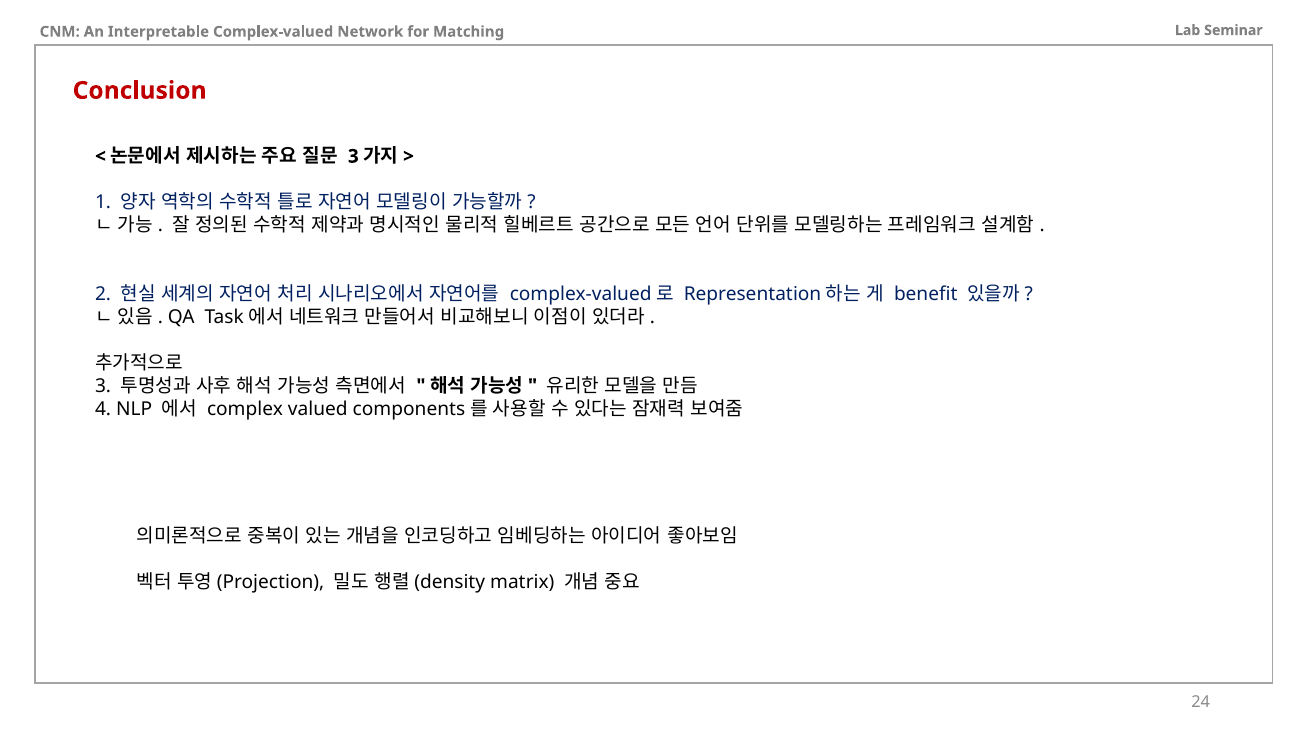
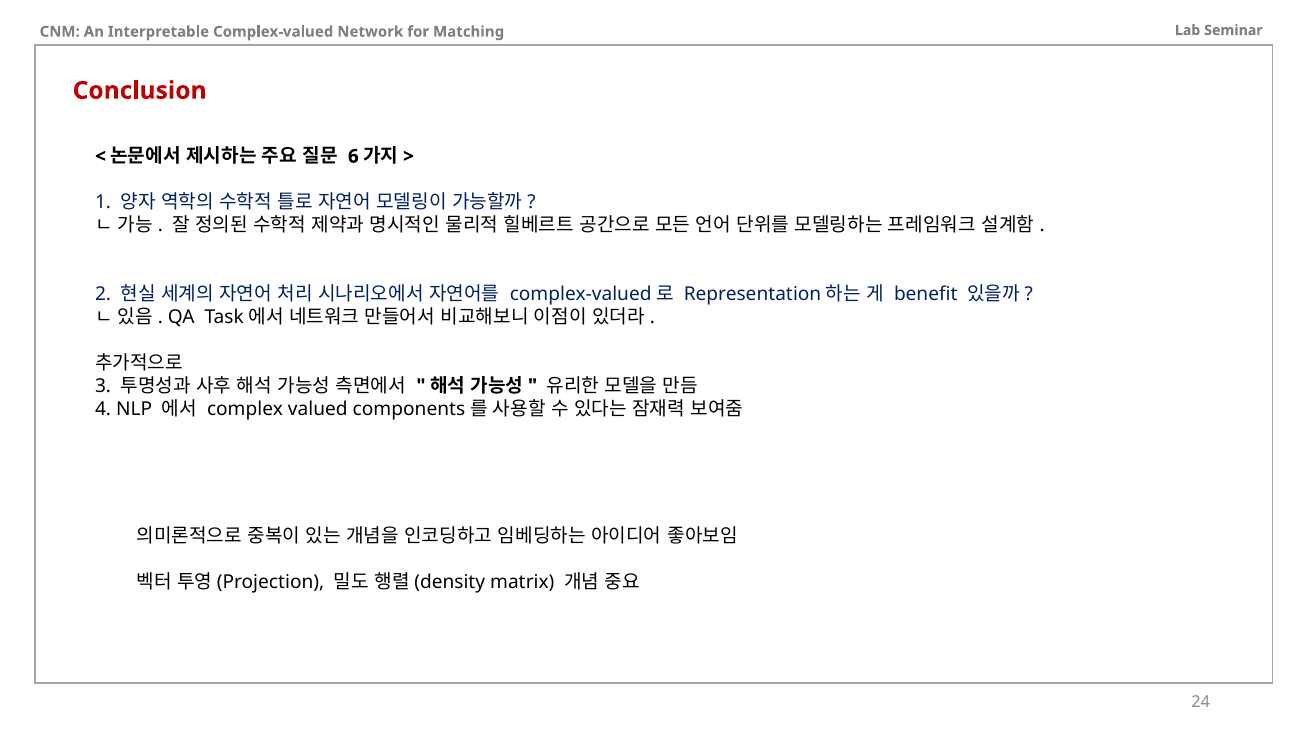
3 at (353, 156): 3 -> 6
